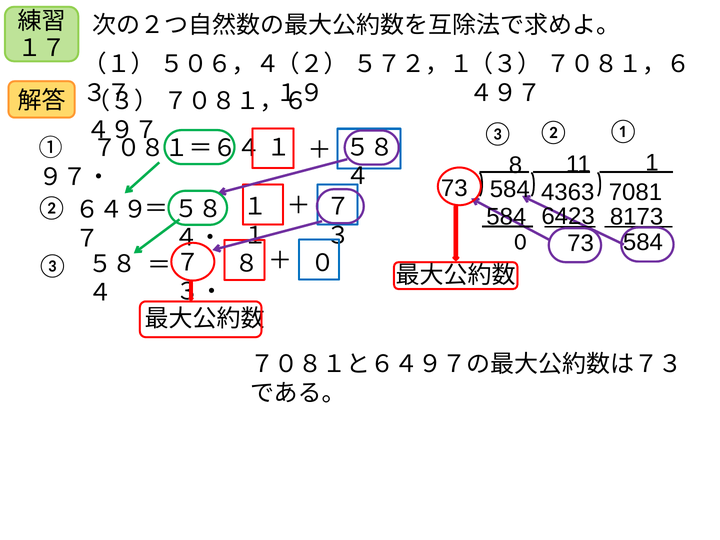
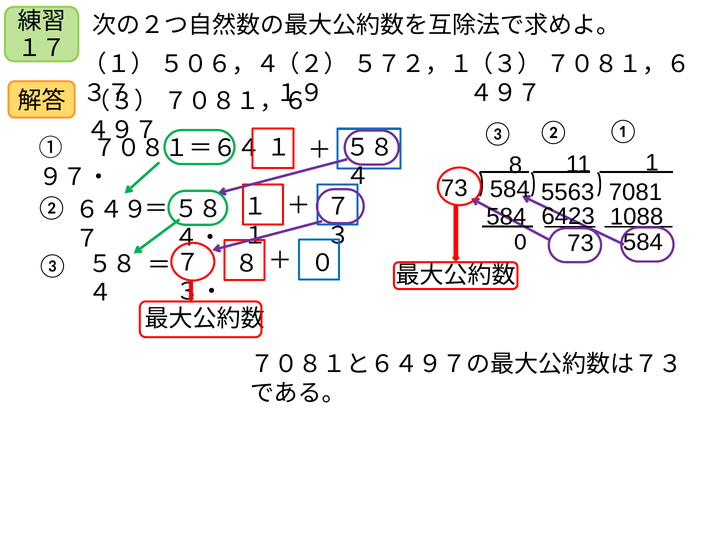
4363: 4363 -> 5563
8173: 8173 -> 1088
